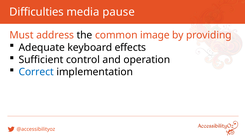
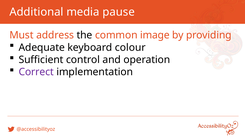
Difficulties: Difficulties -> Additional
effects: effects -> colour
Correct colour: blue -> purple
